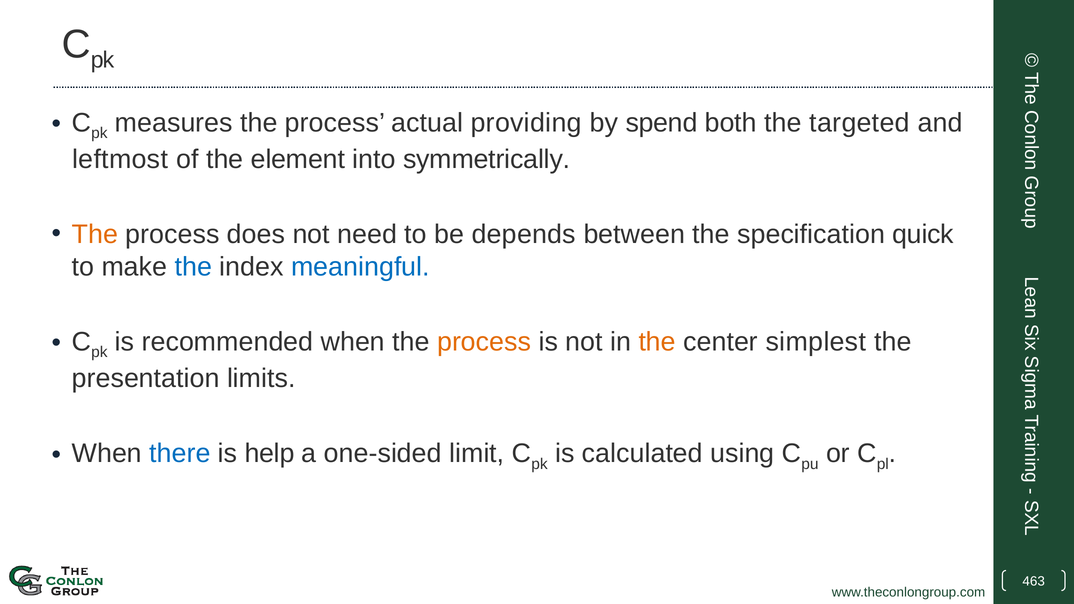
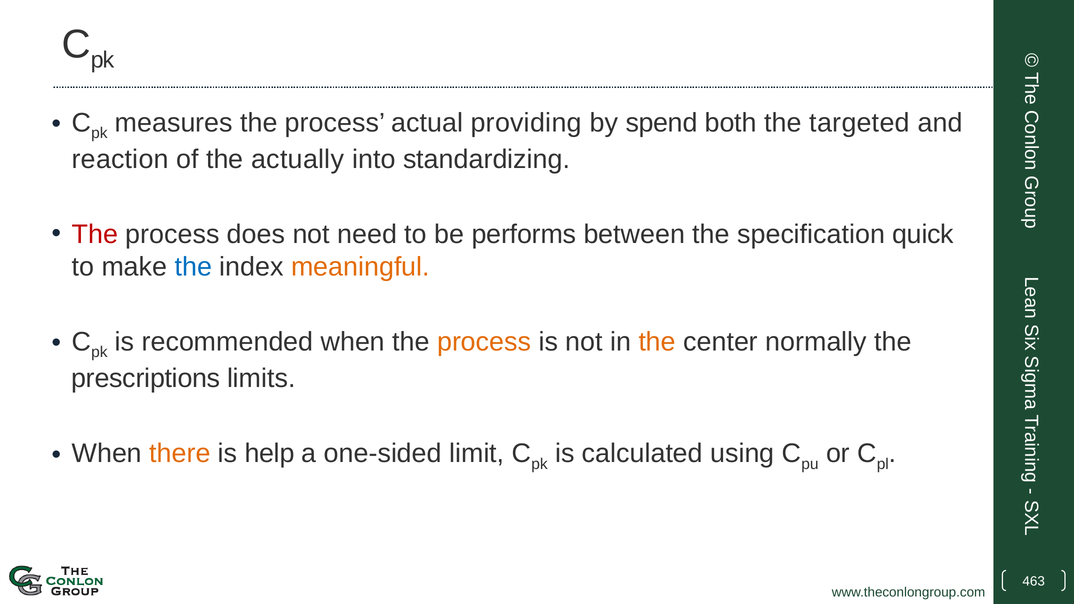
leftmost: leftmost -> reaction
element: element -> actually
symmetrically: symmetrically -> standardizing
The at (95, 235) colour: orange -> red
depends: depends -> performs
meaningful colour: blue -> orange
simplest: simplest -> normally
presentation: presentation -> prescriptions
there colour: blue -> orange
